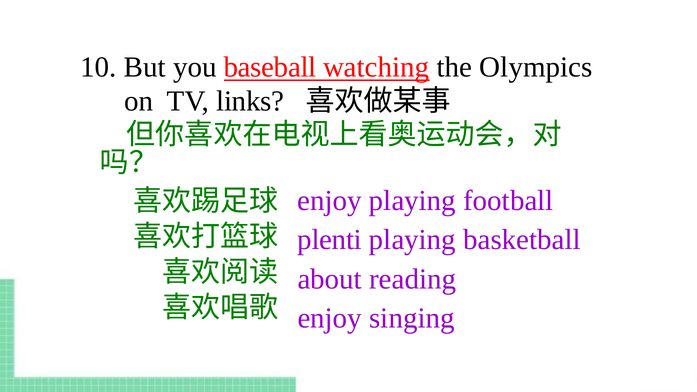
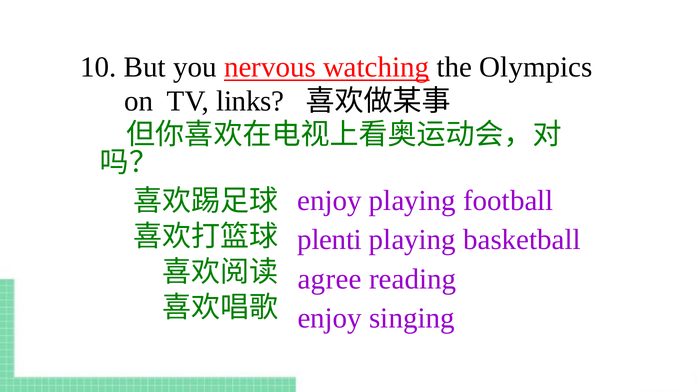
baseball: baseball -> nervous
about: about -> agree
